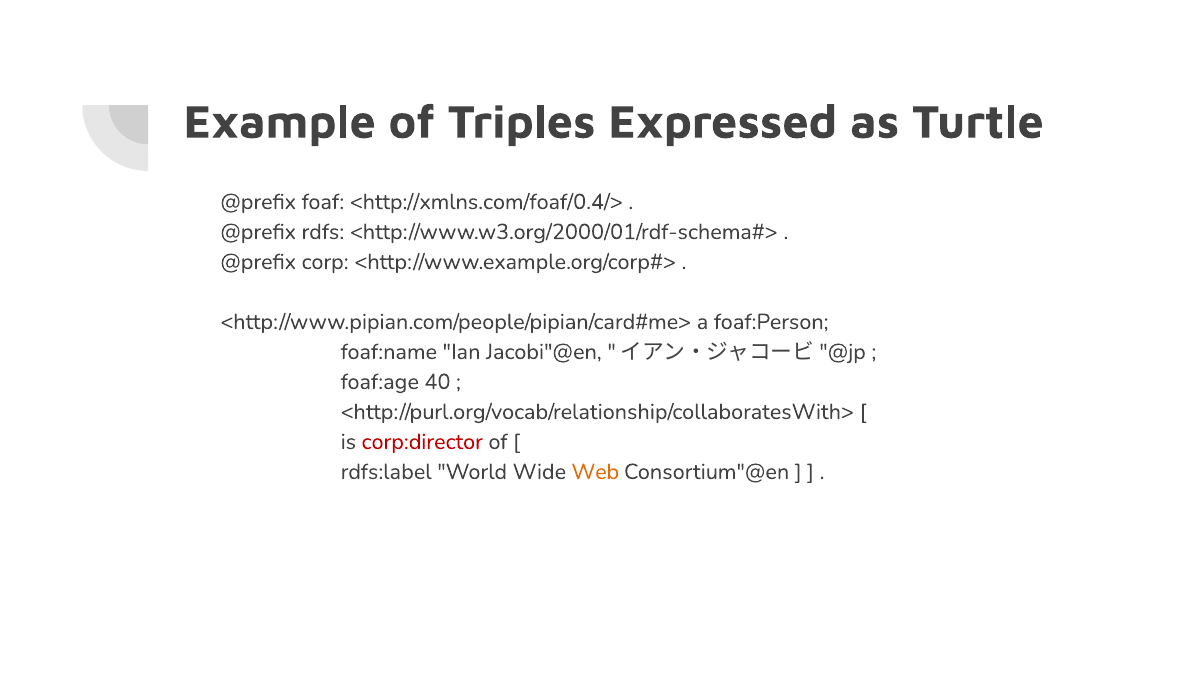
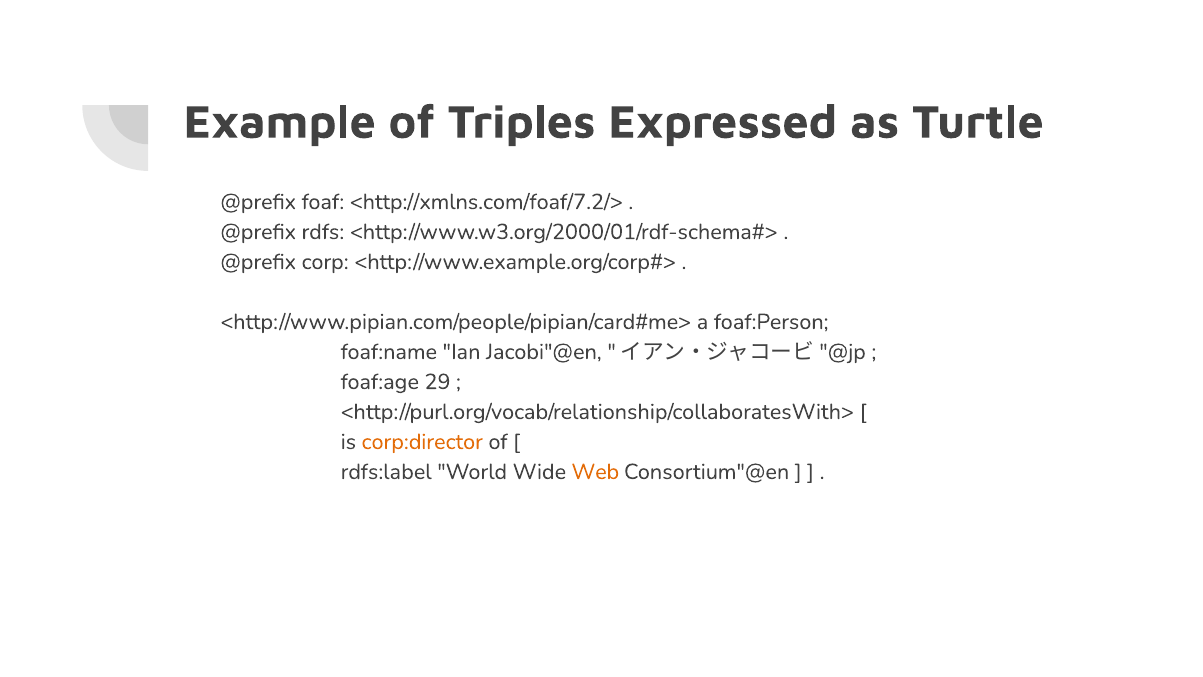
<http://xmlns.com/foaf/0.4/>: <http://xmlns.com/foaf/0.4/> -> <http://xmlns.com/foaf/7.2/>
40: 40 -> 29
corp:director colour: red -> orange
